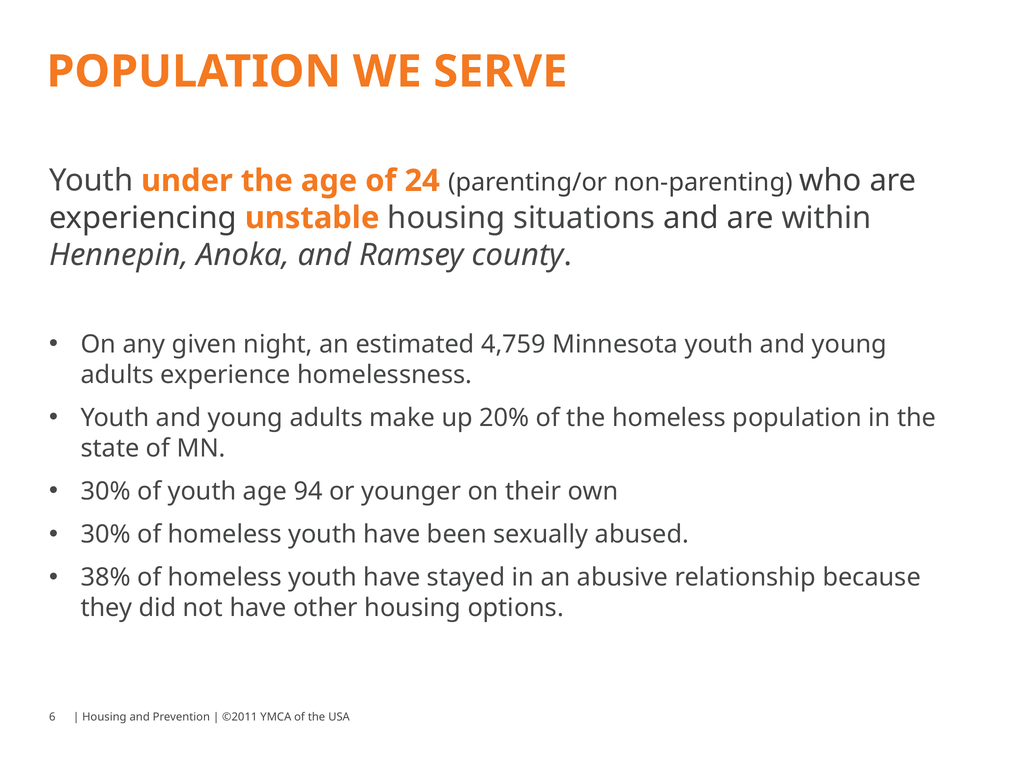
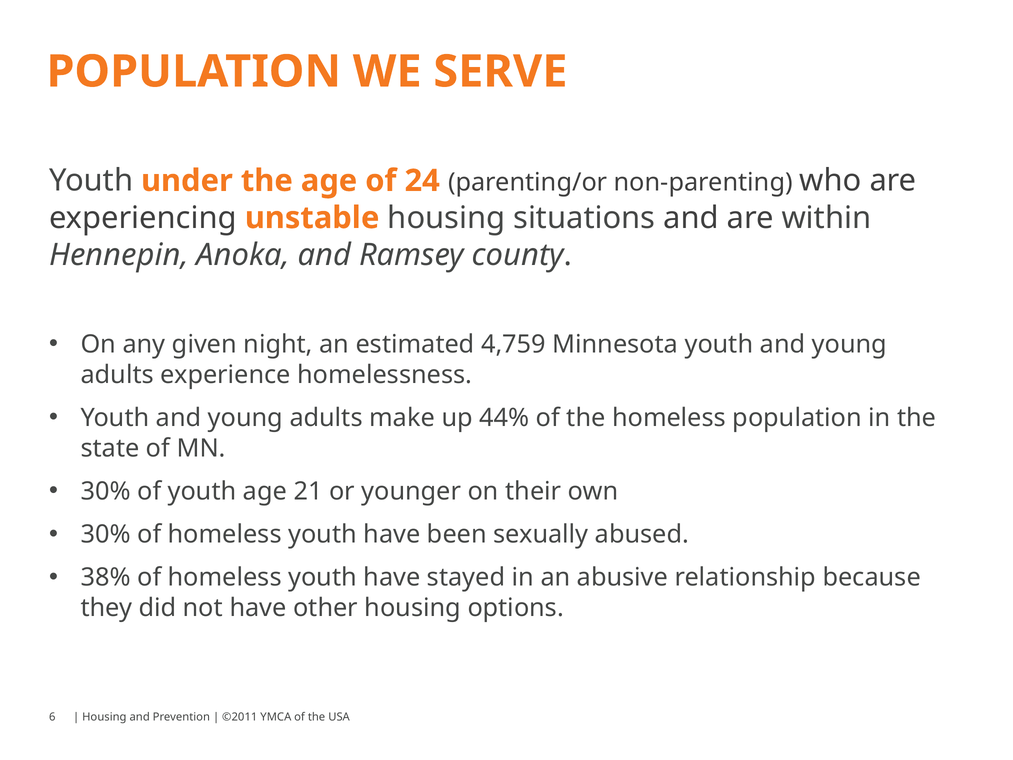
20%: 20% -> 44%
94: 94 -> 21
